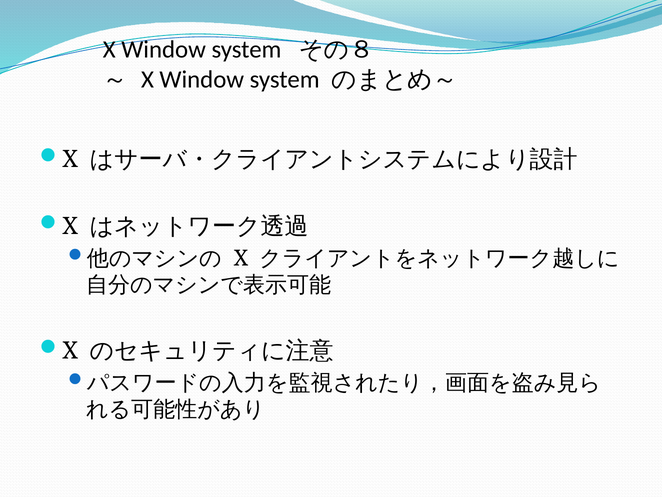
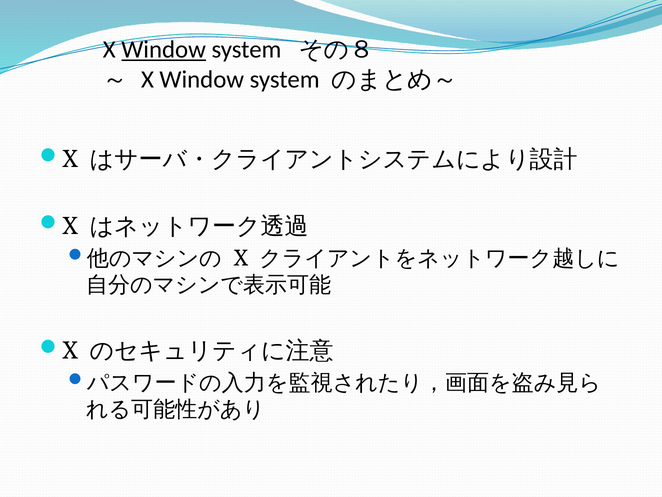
Window at (164, 50) underline: none -> present
